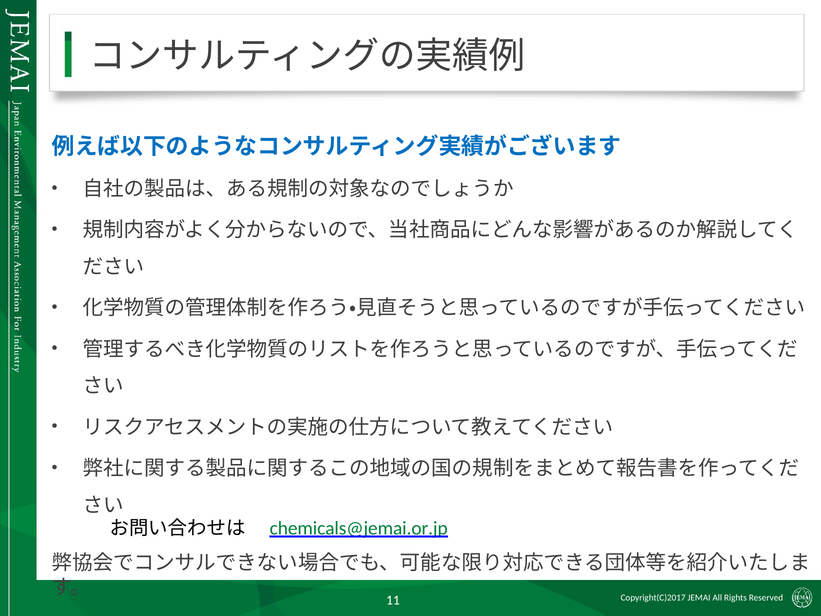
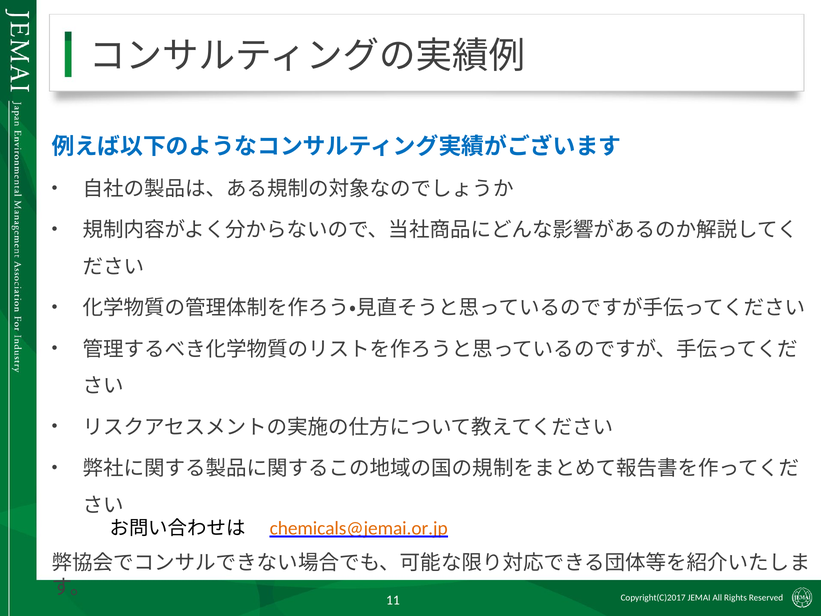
chemicals@jemai.or.jp colour: green -> orange
